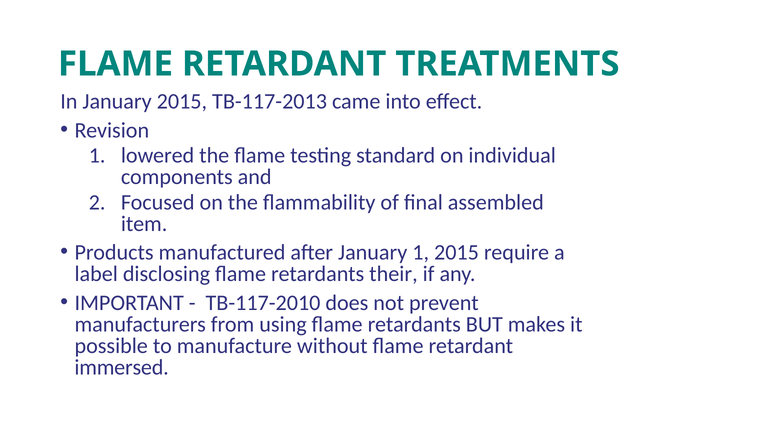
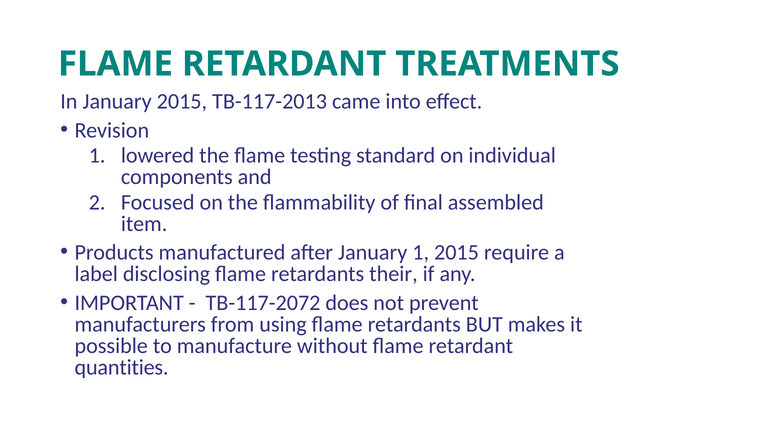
TB-117-2010: TB-117-2010 -> TB-117-2072
immersed: immersed -> quantities
